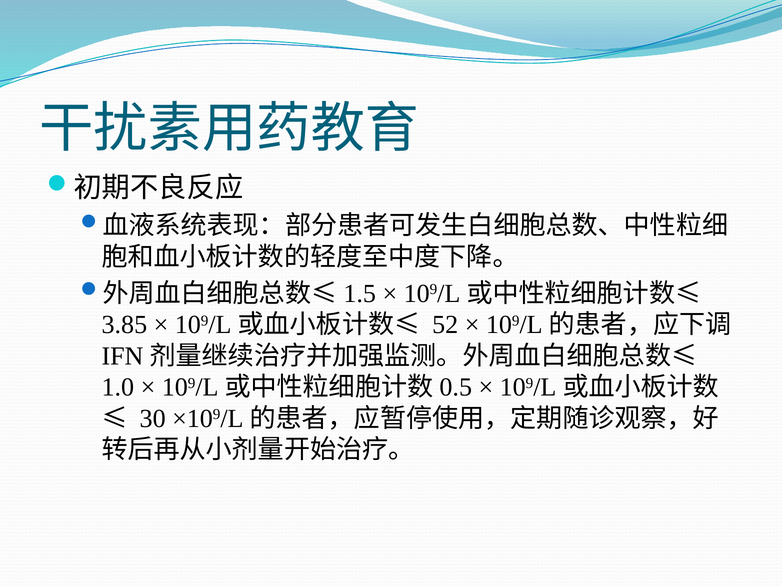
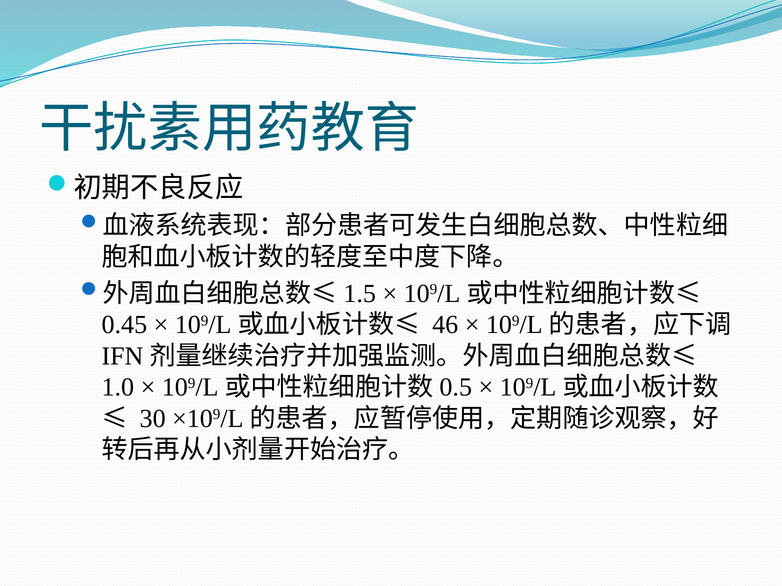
3.85: 3.85 -> 0.45
52: 52 -> 46
